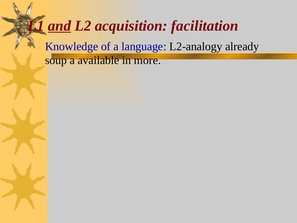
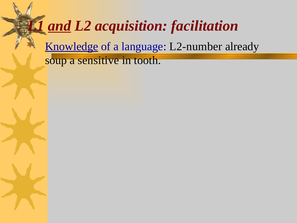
Knowledge underline: none -> present
L2-analogy: L2-analogy -> L2-number
available: available -> sensitive
more: more -> tooth
